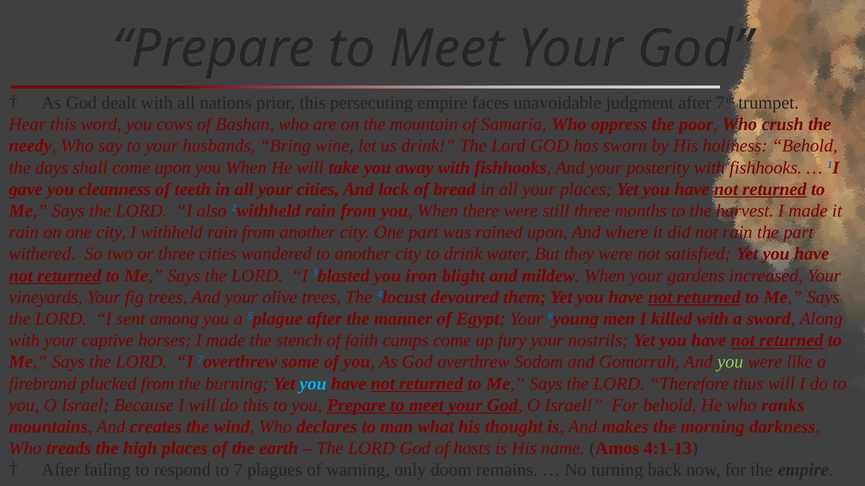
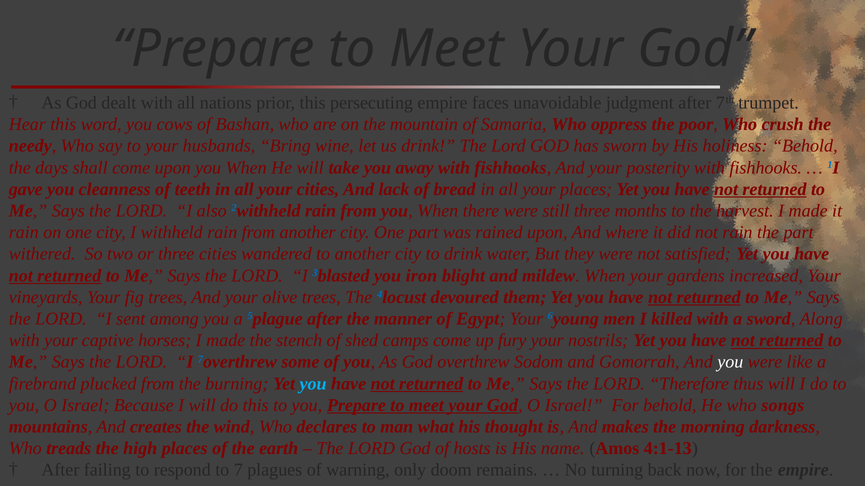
faith: faith -> shed
you at (730, 362) colour: light green -> white
ranks: ranks -> songs
